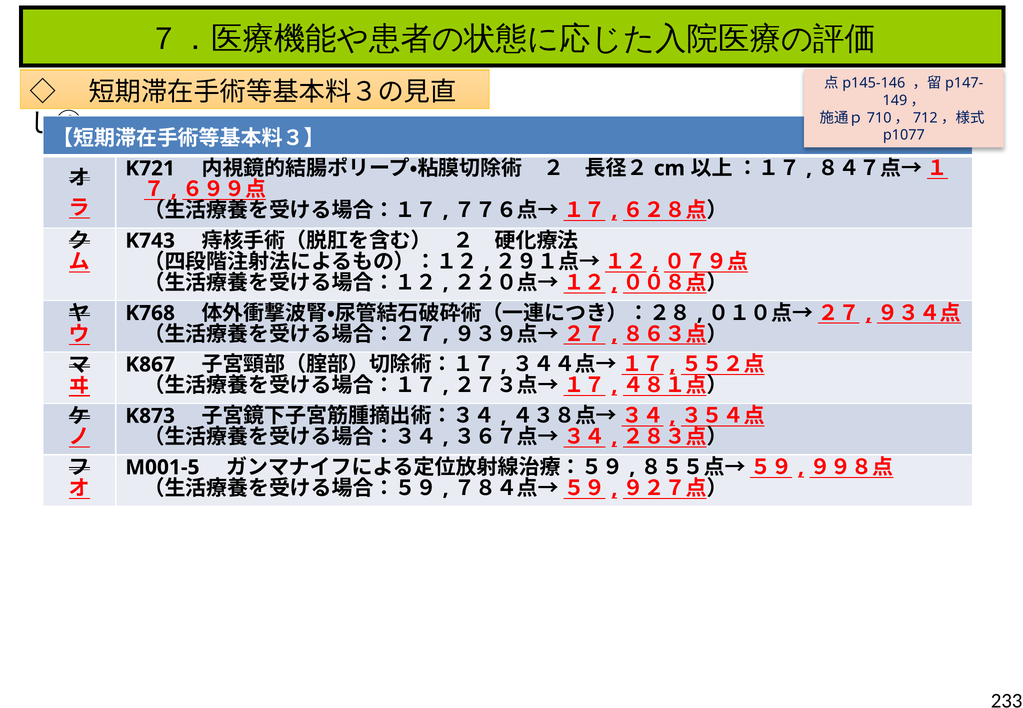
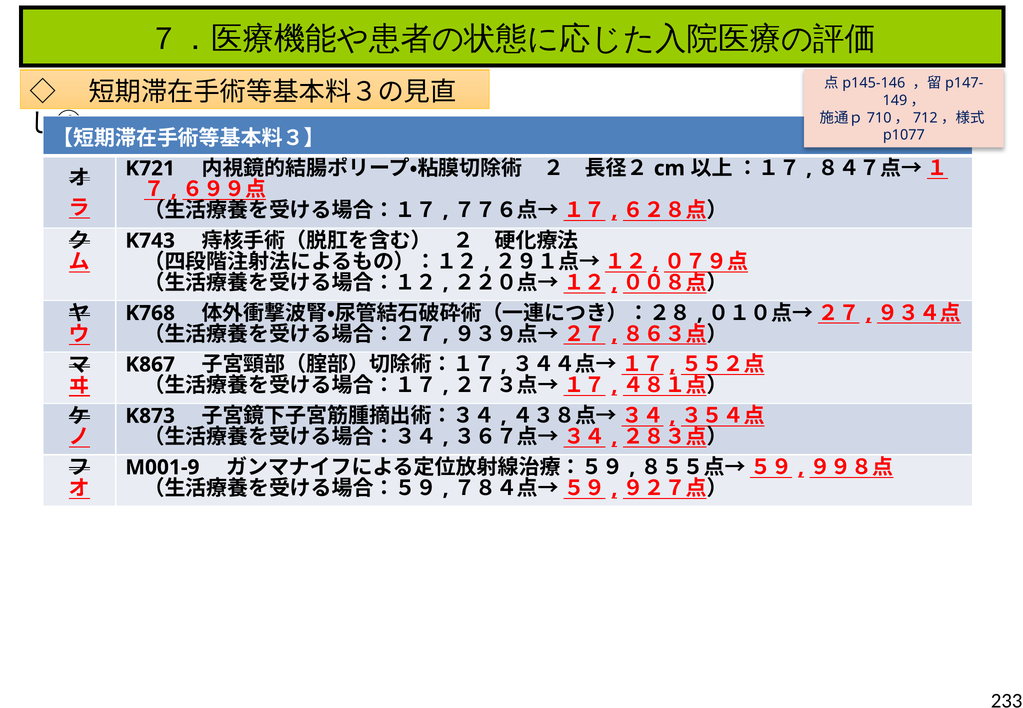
M001-5: M001-5 -> M001-9
